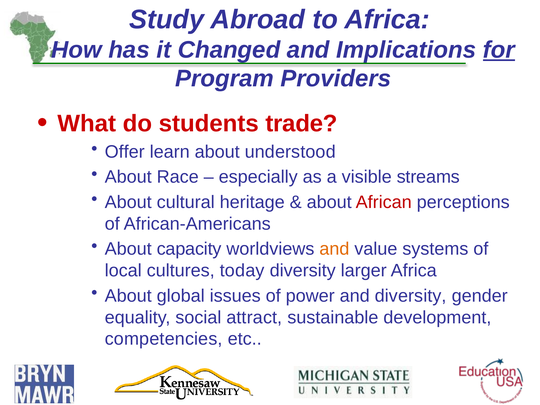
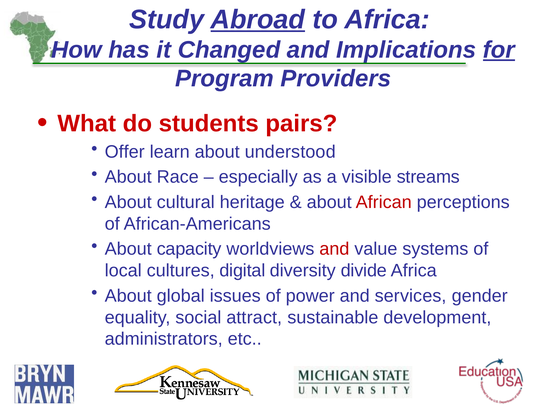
Abroad underline: none -> present
trade: trade -> pairs
and at (334, 249) colour: orange -> red
today: today -> digital
larger: larger -> divide
and diversity: diversity -> services
competencies: competencies -> administrators
